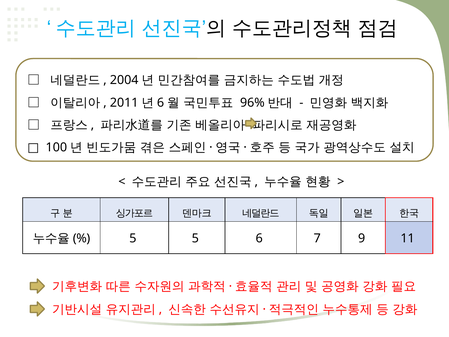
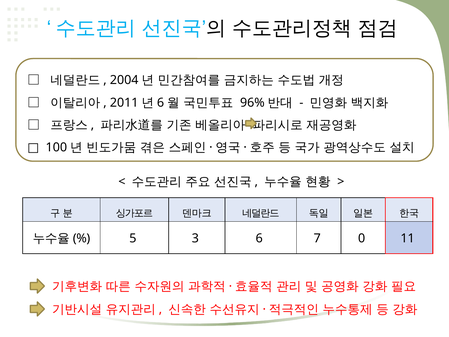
5 5: 5 -> 3
9: 9 -> 0
